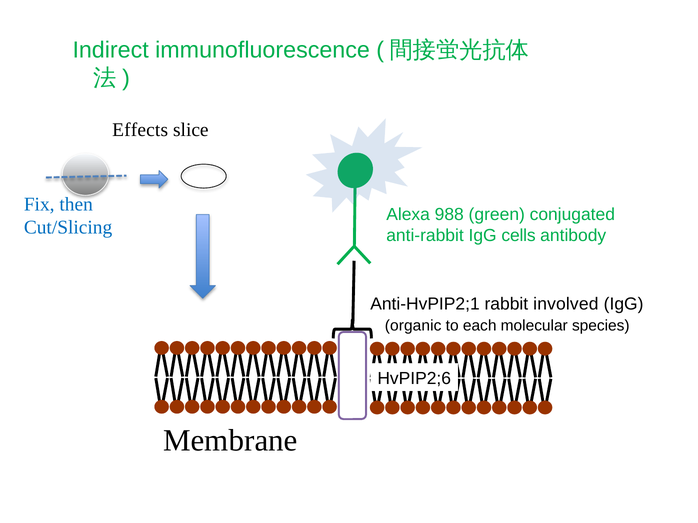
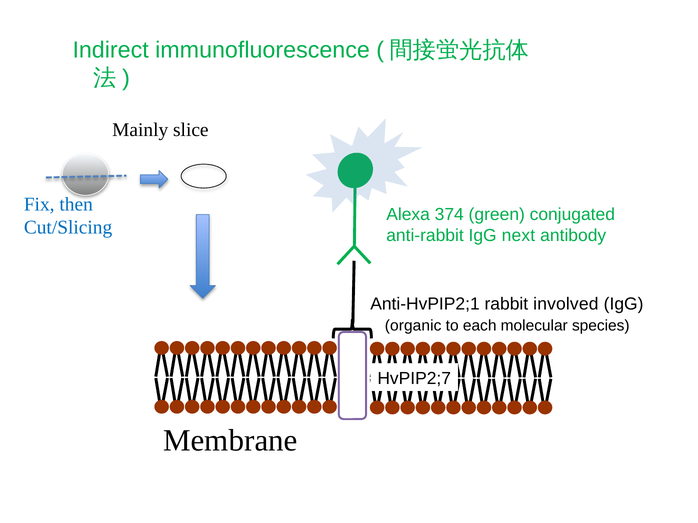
Effects: Effects -> Mainly
988: 988 -> 374
cells: cells -> next
HvPIP2;6: HvPIP2;6 -> HvPIP2;7
